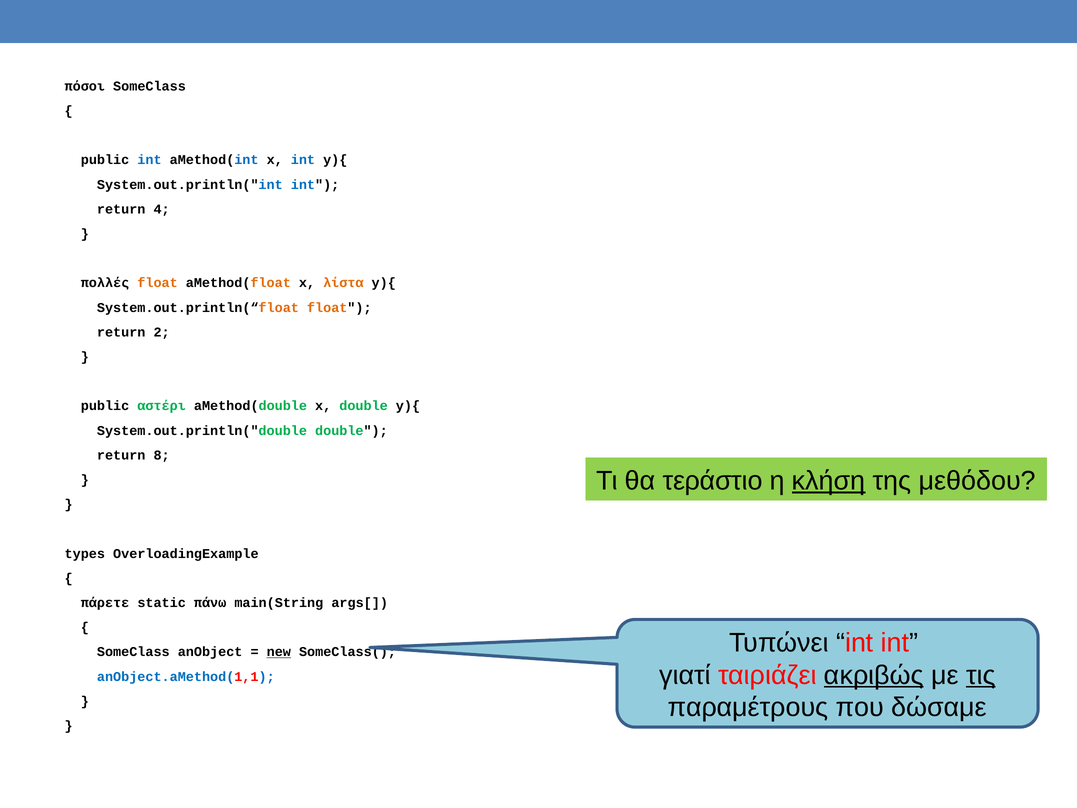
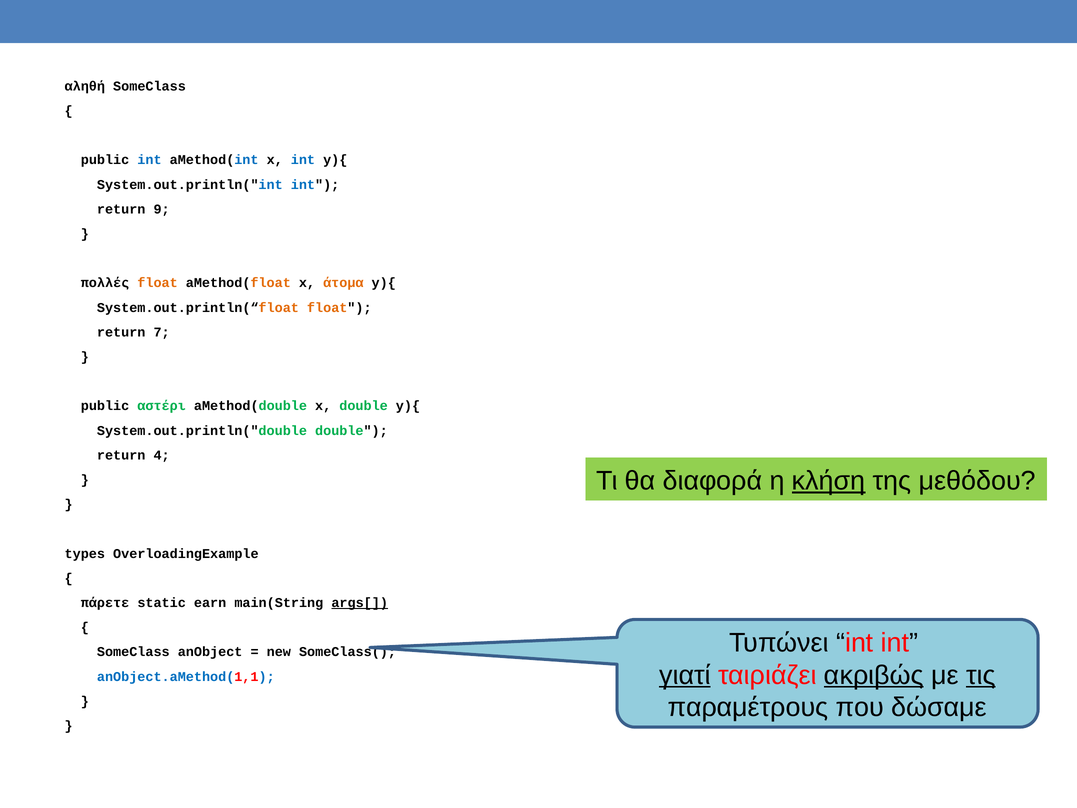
πόσοι: πόσοι -> αληθή
4: 4 -> 9
λίστα: λίστα -> άτομα
2: 2 -> 7
8: 8 -> 4
τεράστιο: τεράστιο -> διαφορά
πάνω: πάνω -> earn
args[ underline: none -> present
new underline: present -> none
γιατί underline: none -> present
